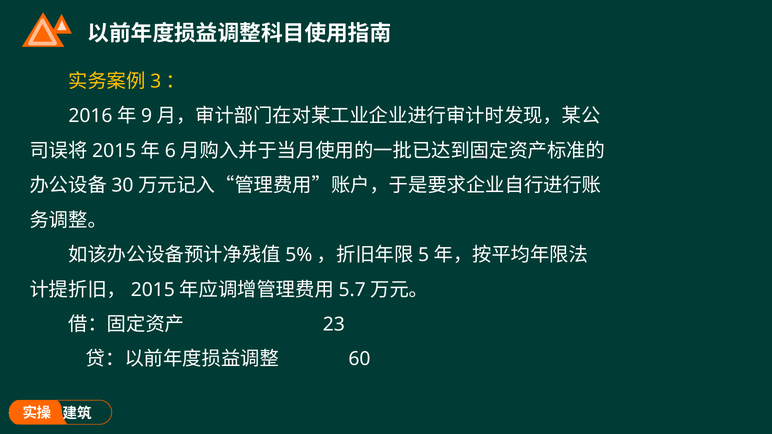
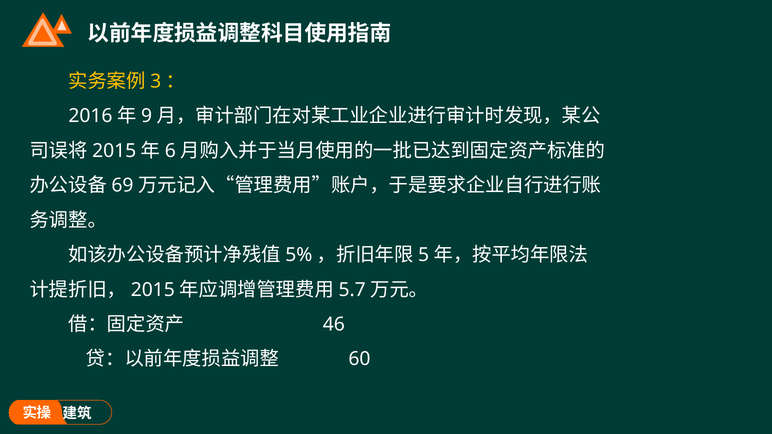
30: 30 -> 69
23: 23 -> 46
